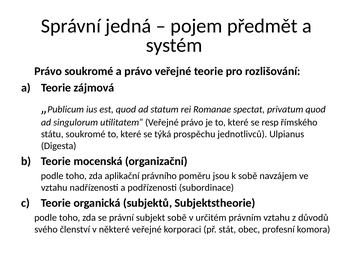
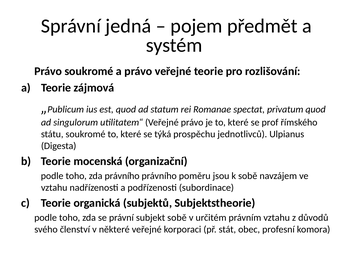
resp: resp -> prof
zda aplikační: aplikační -> právního
